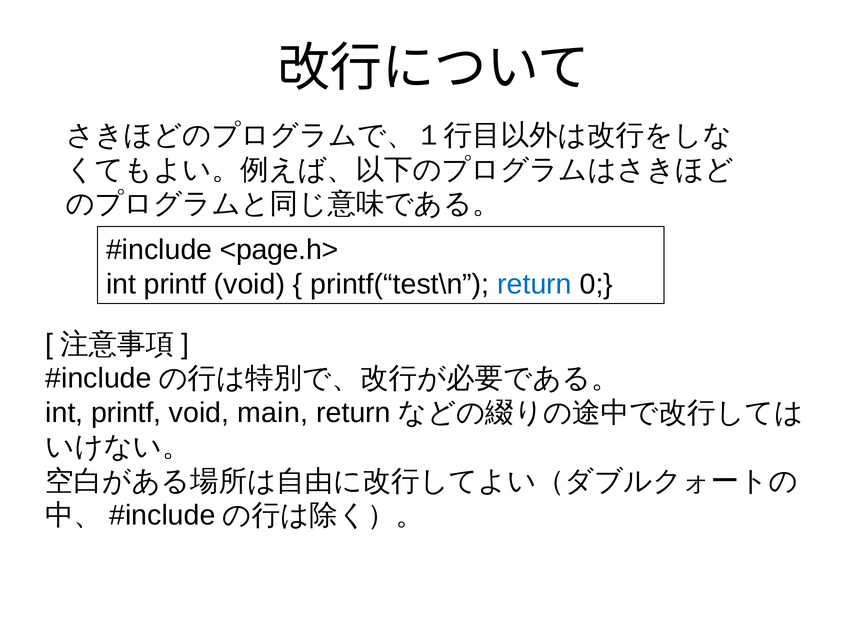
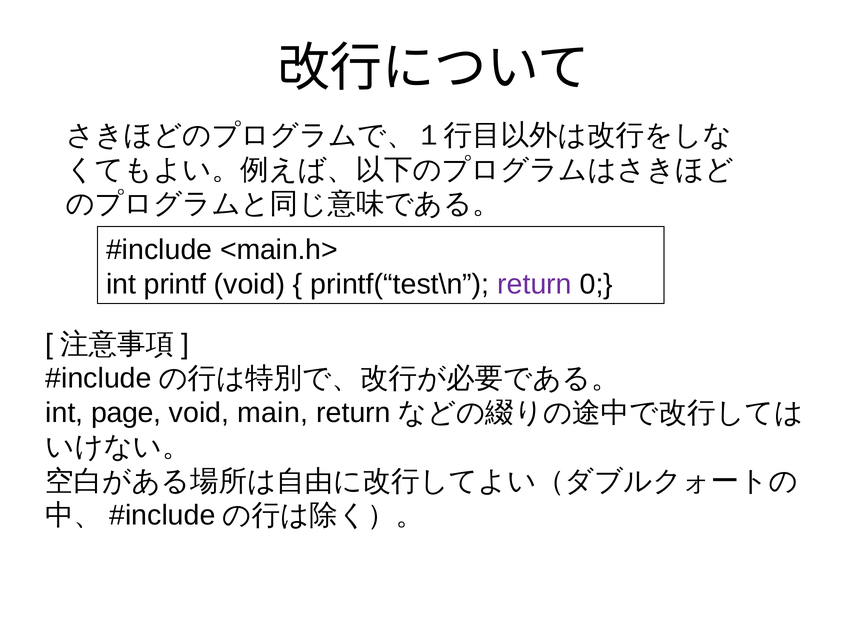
<page.h>: <page.h> -> <main.h>
return at (535, 284) colour: blue -> purple
printf at (126, 413): printf -> page
